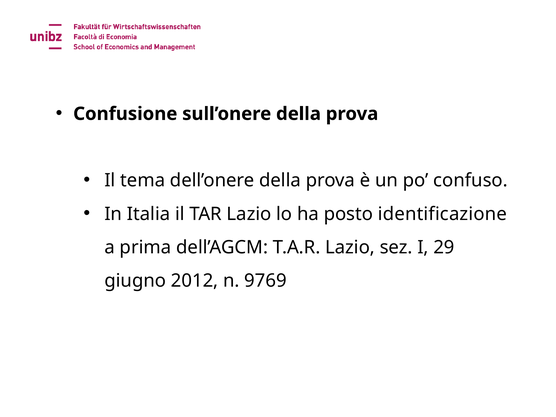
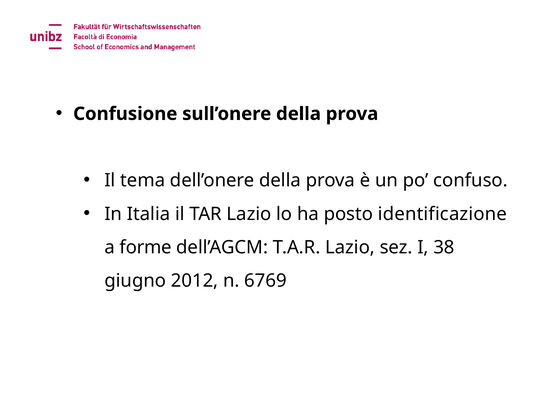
prima: prima -> forme
29: 29 -> 38
9769: 9769 -> 6769
